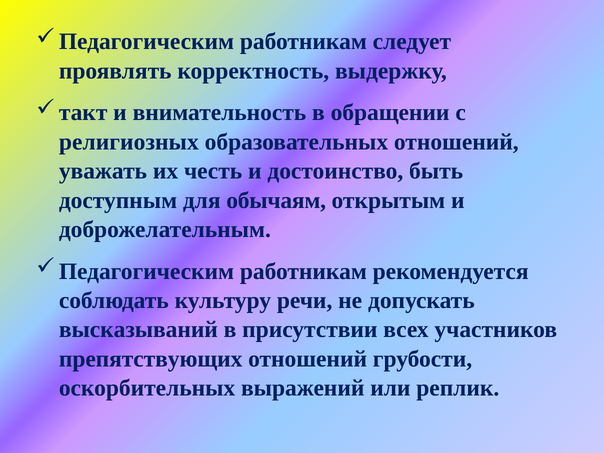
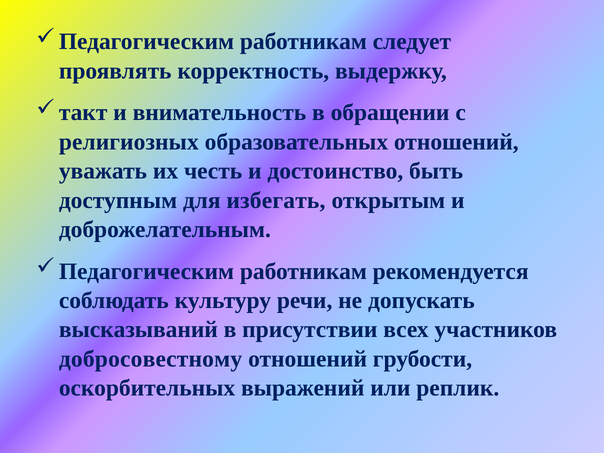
обычаям: обычаям -> избегать
препятствующих: препятствующих -> добросовестному
